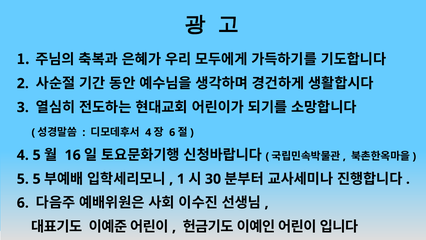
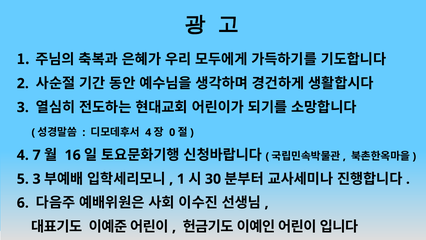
6 at (172, 132): 6 -> 0
4 5: 5 -> 7
5 5: 5 -> 3
